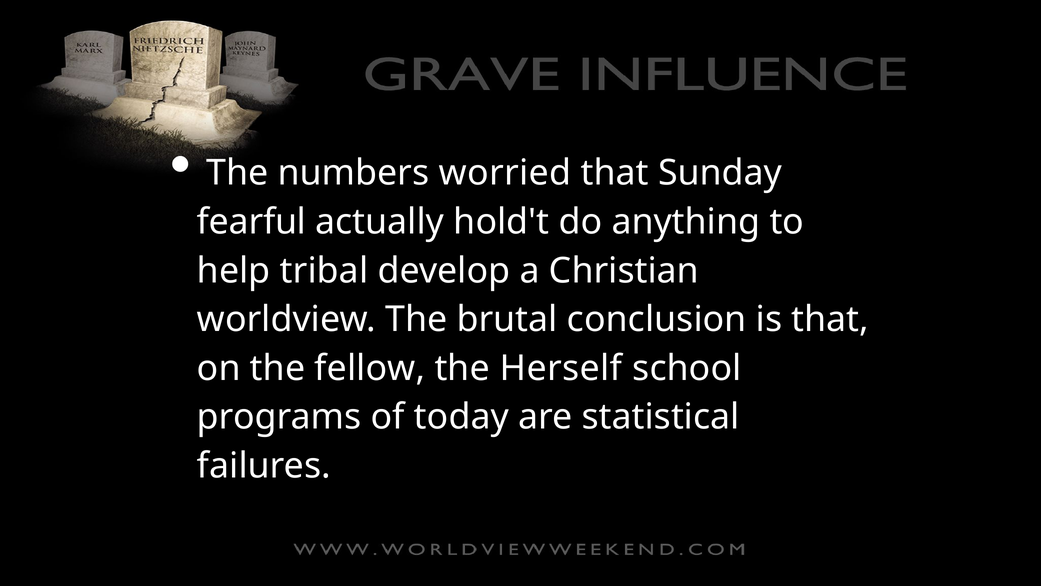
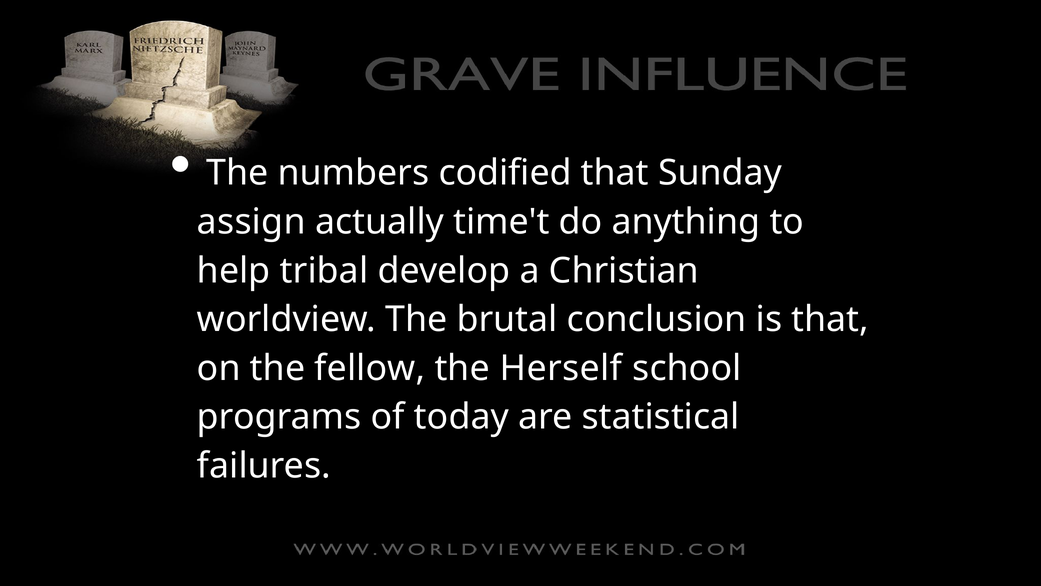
worried: worried -> codified
fearful: fearful -> assign
hold't: hold't -> time't
